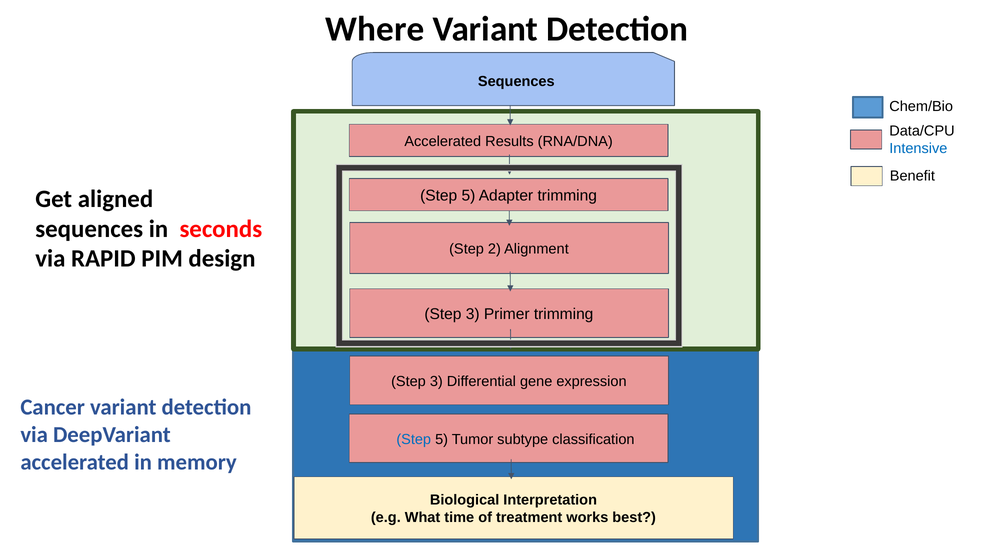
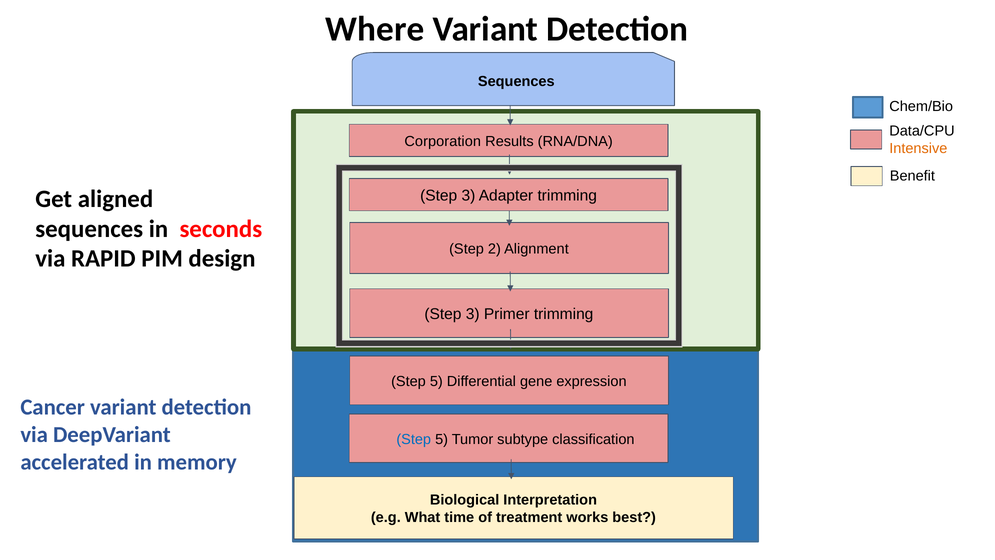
Accelerated at (443, 141): Accelerated -> Corporation
Intensive colour: blue -> orange
5 at (468, 196): 5 -> 3
3 at (436, 381): 3 -> 5
